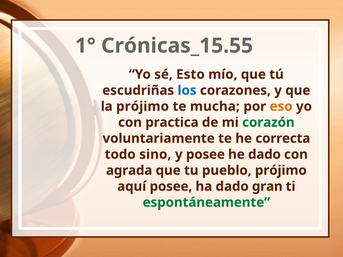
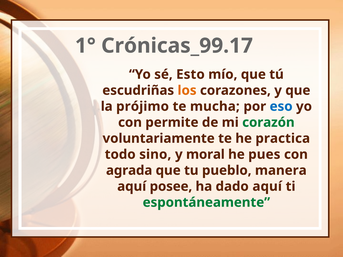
Crónicas_15.55: Crónicas_15.55 -> Crónicas_99.17
los colour: blue -> orange
eso colour: orange -> blue
practica: practica -> permite
correcta: correcta -> practica
y posee: posee -> moral
he dado: dado -> pues
pueblo prójimo: prójimo -> manera
dado gran: gran -> aquí
